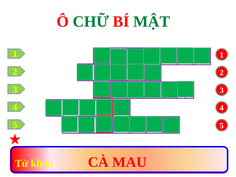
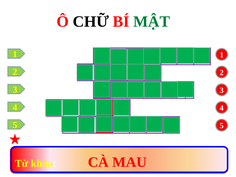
CHỮ colour: green -> black
